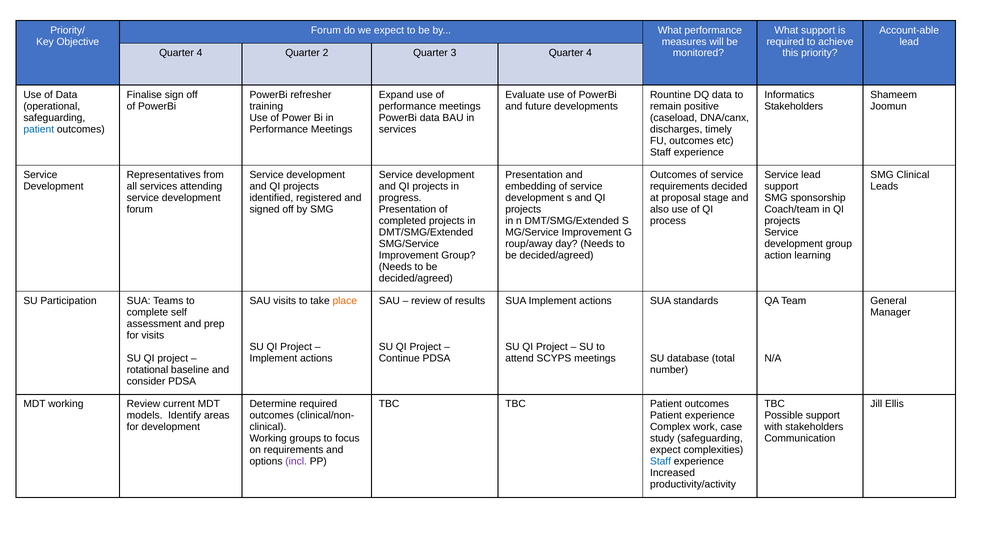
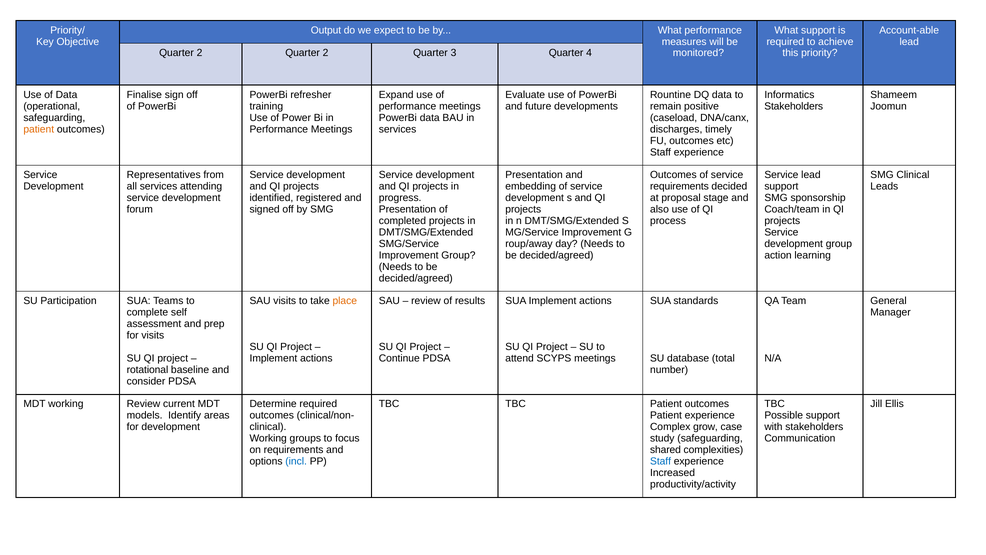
Forum at (326, 30): Forum -> Output
4 at (200, 53): 4 -> 2
patient at (39, 129) colour: blue -> orange
work: work -> grow
expect at (665, 450): expect -> shared
incl colour: purple -> blue
